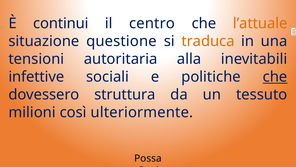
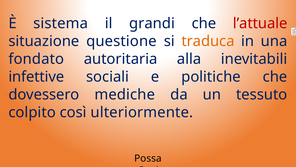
continui: continui -> sistema
centro: centro -> grandi
l’attuale colour: orange -> red
tensioni: tensioni -> fondato
che at (275, 77) underline: present -> none
struttura: struttura -> mediche
milioni: milioni -> colpito
